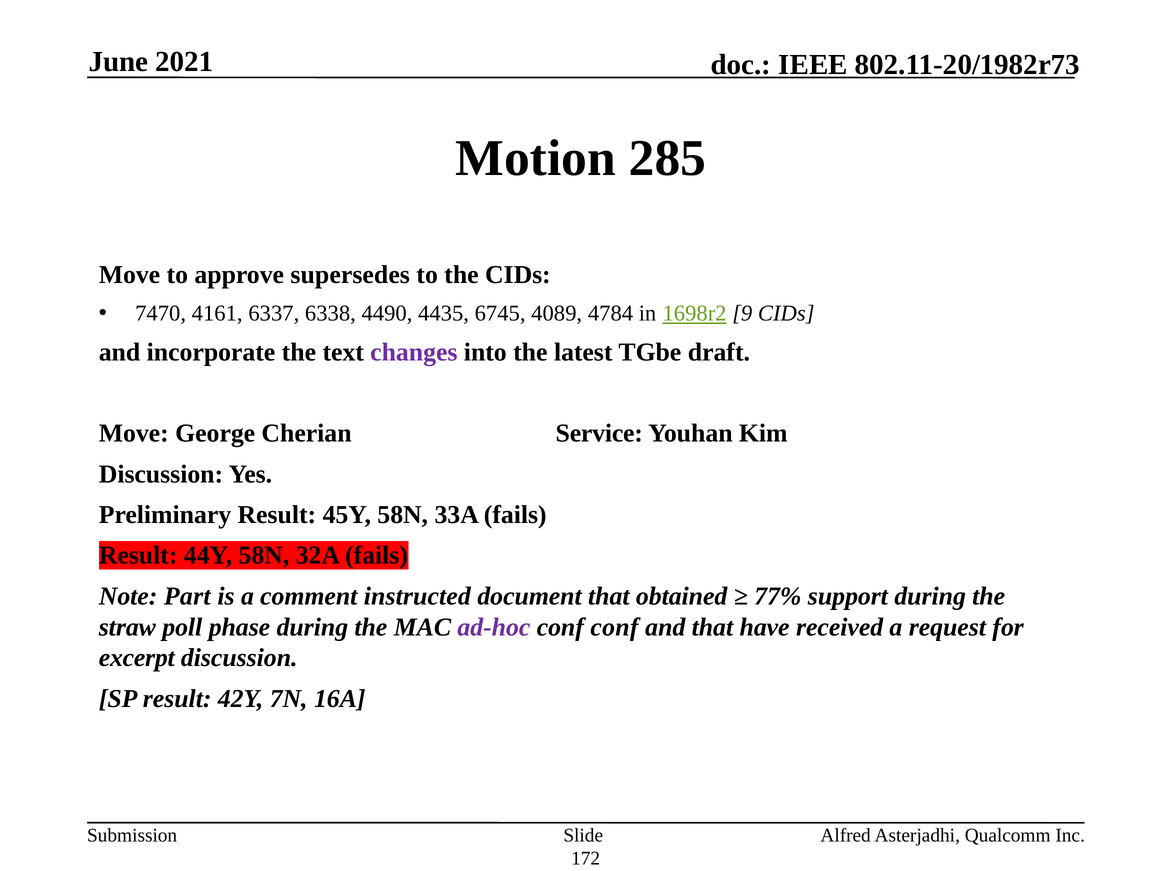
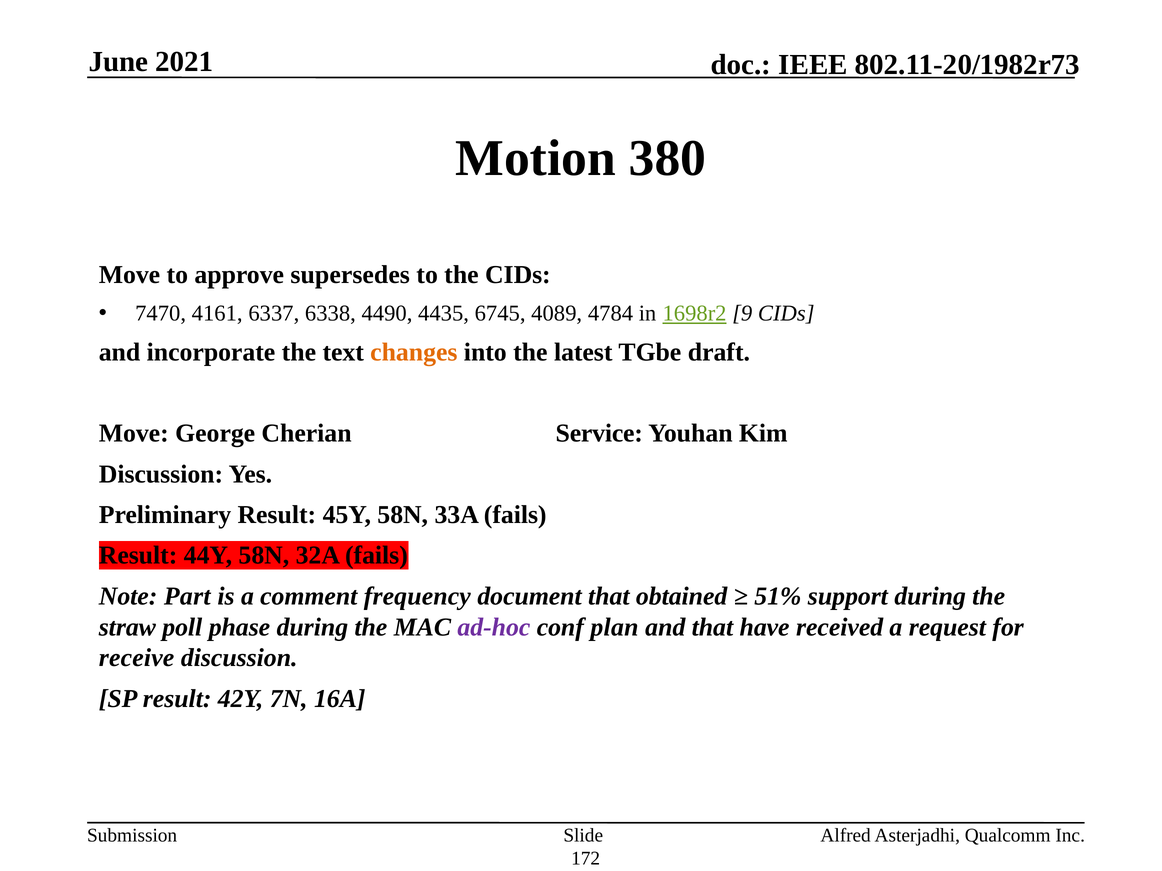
285: 285 -> 380
changes colour: purple -> orange
instructed: instructed -> frequency
77%: 77% -> 51%
conf conf: conf -> plan
excerpt: excerpt -> receive
